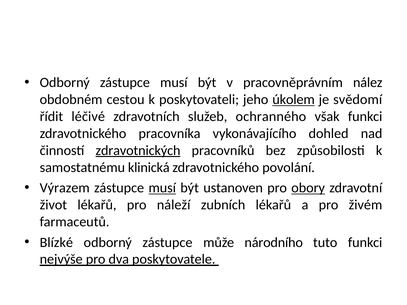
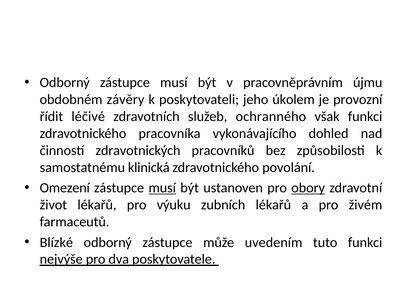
nález: nález -> újmu
cestou: cestou -> závěry
úkolem underline: present -> none
svědomí: svědomí -> provozní
zdravotnických underline: present -> none
Výrazem: Výrazem -> Omezení
náleží: náleží -> výuku
národního: národního -> uvedením
